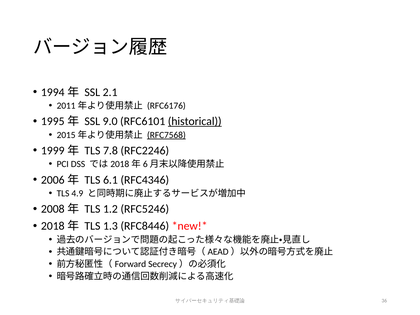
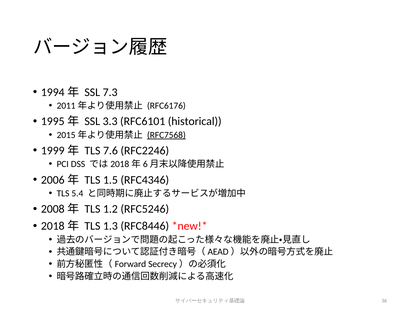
2.1: 2.1 -> 7.3
9.0: 9.0 -> 3.3
historical underline: present -> none
7.8: 7.8 -> 7.6
6.1: 6.1 -> 1.5
4.9: 4.9 -> 5.4
